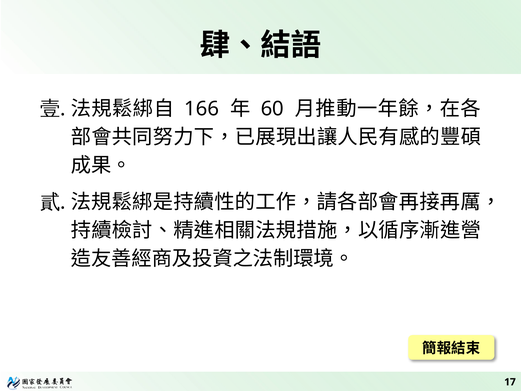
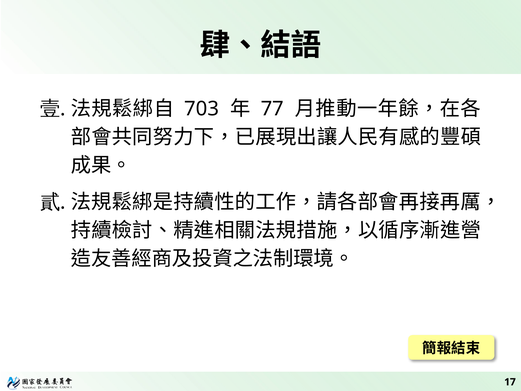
166: 166 -> 703
60: 60 -> 77
